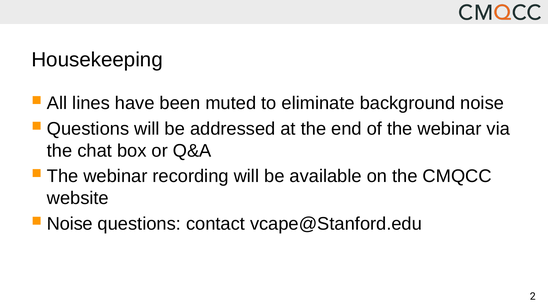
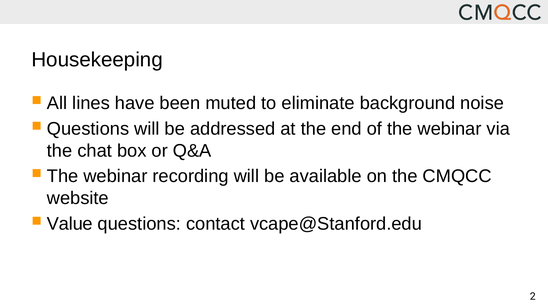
Noise at (70, 224): Noise -> Value
